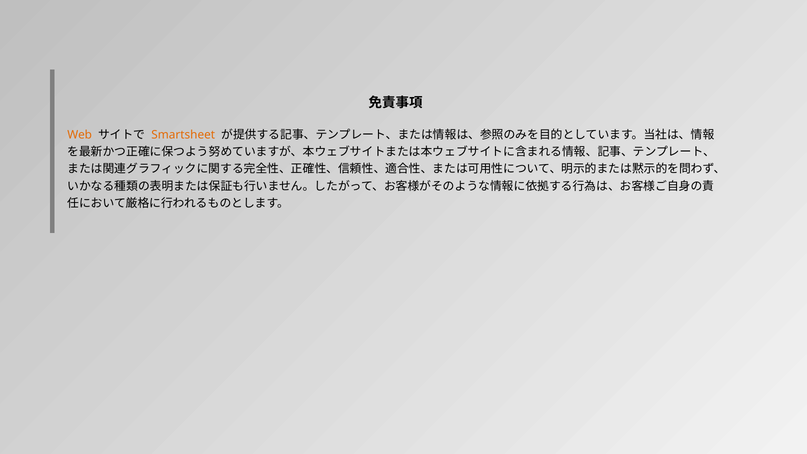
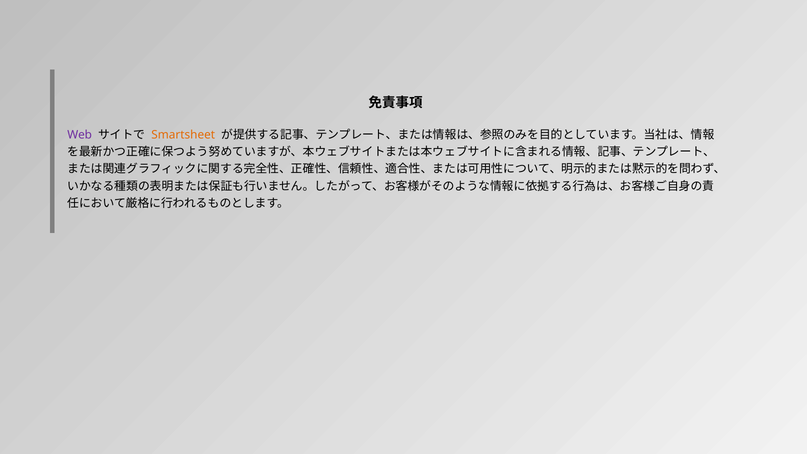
Web colour: orange -> purple
